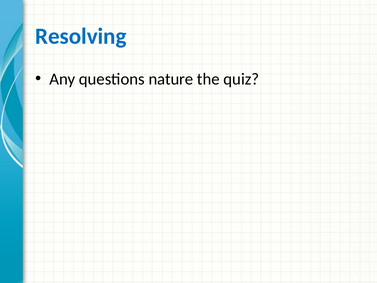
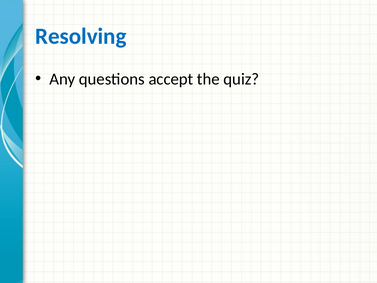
nature: nature -> accept
